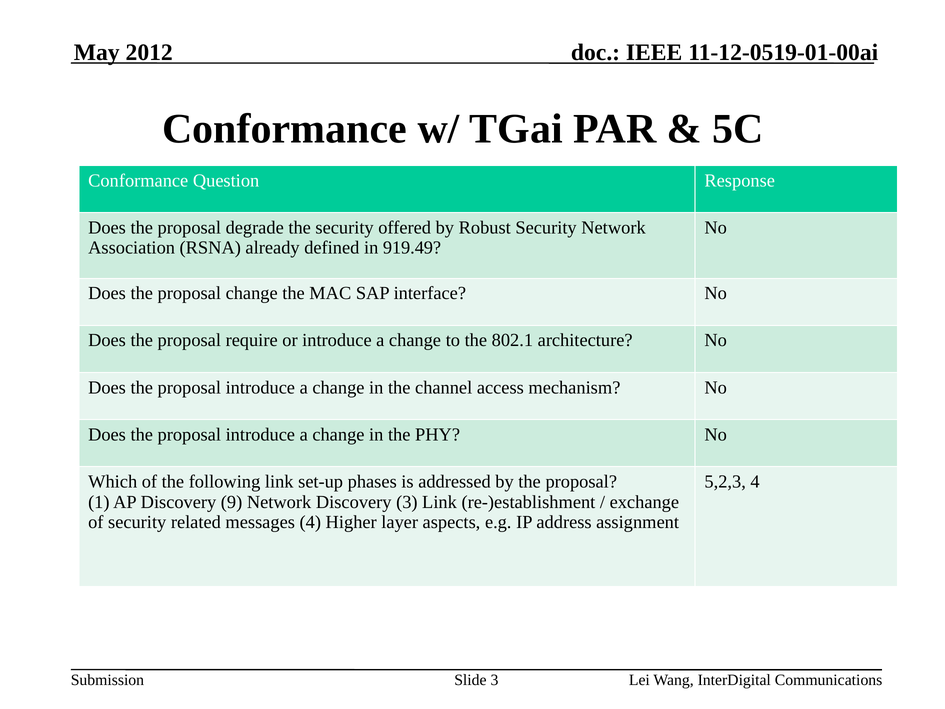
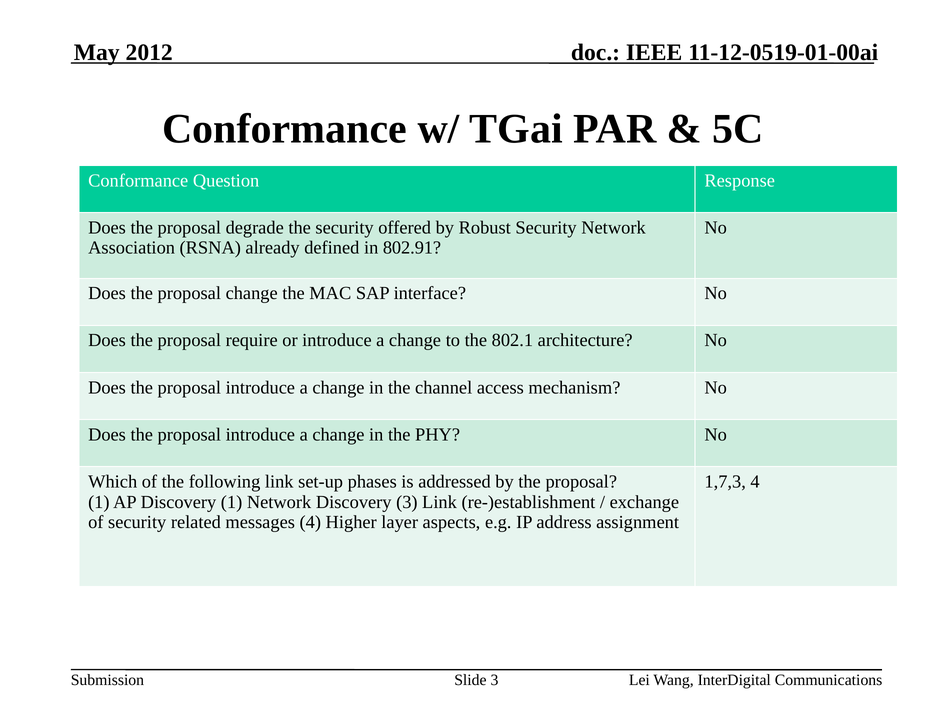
919.49: 919.49 -> 802.91
5,2,3: 5,2,3 -> 1,7,3
Discovery 9: 9 -> 1
